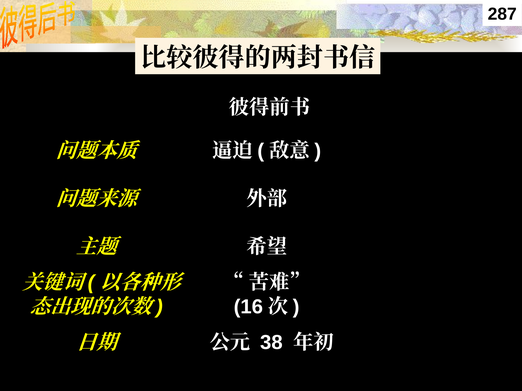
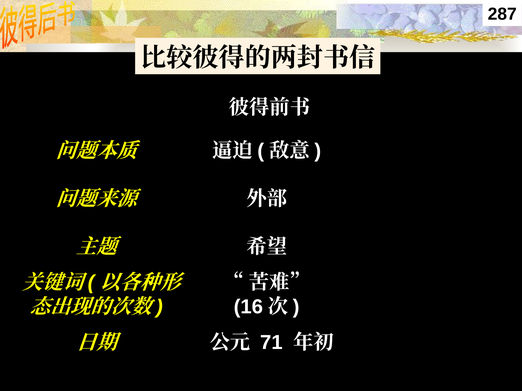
38: 38 -> 71
